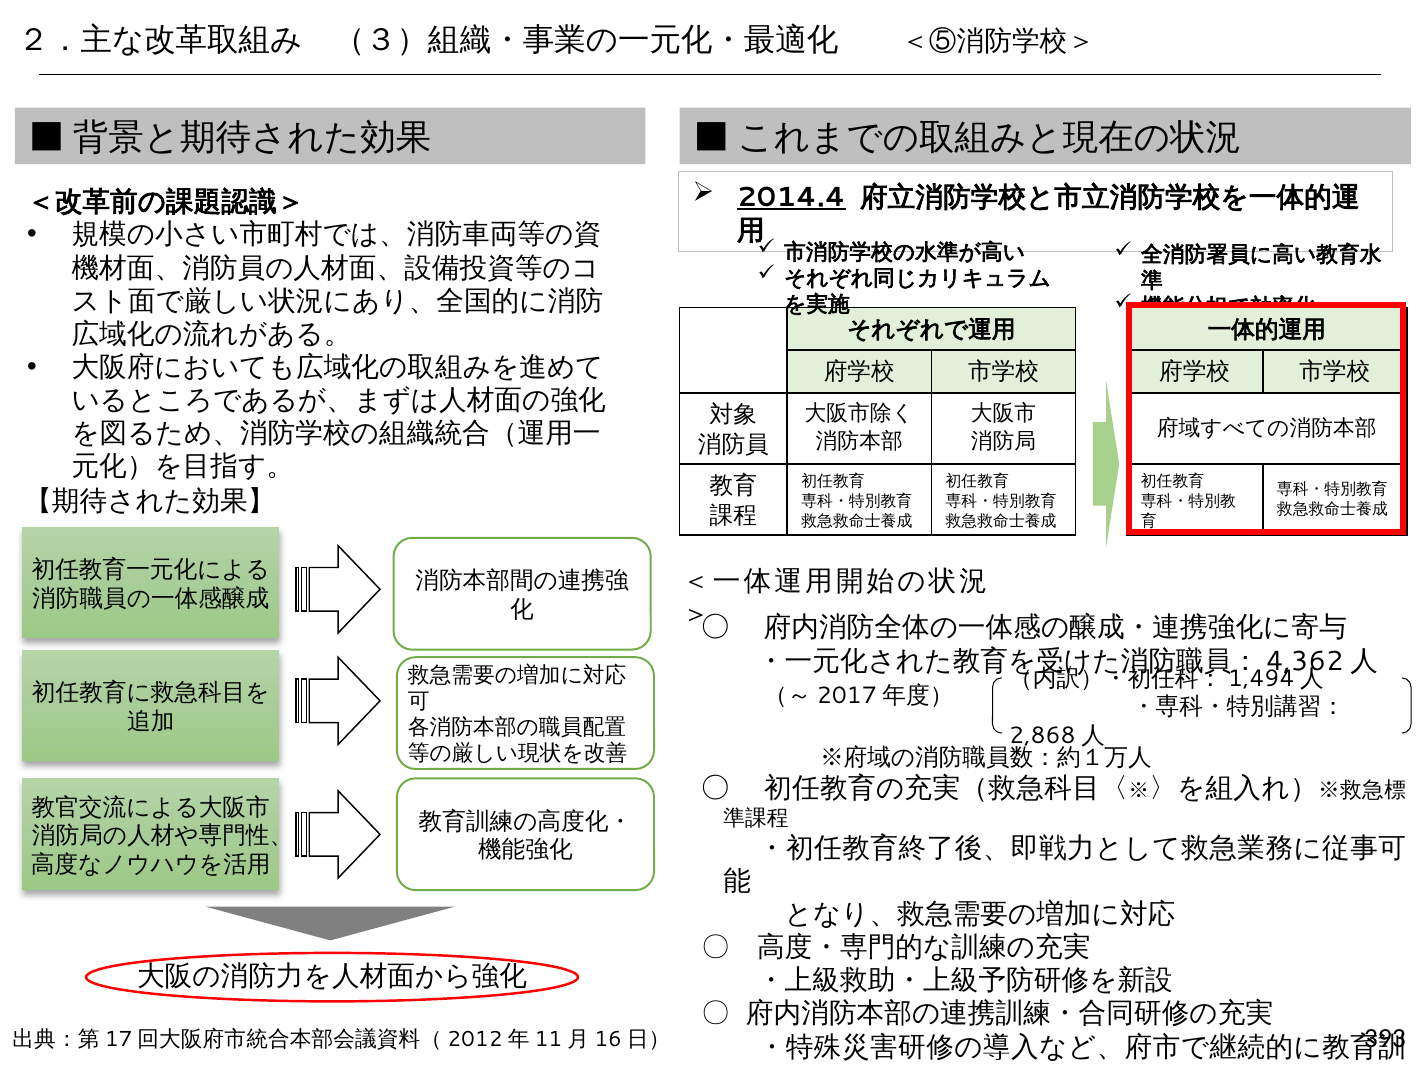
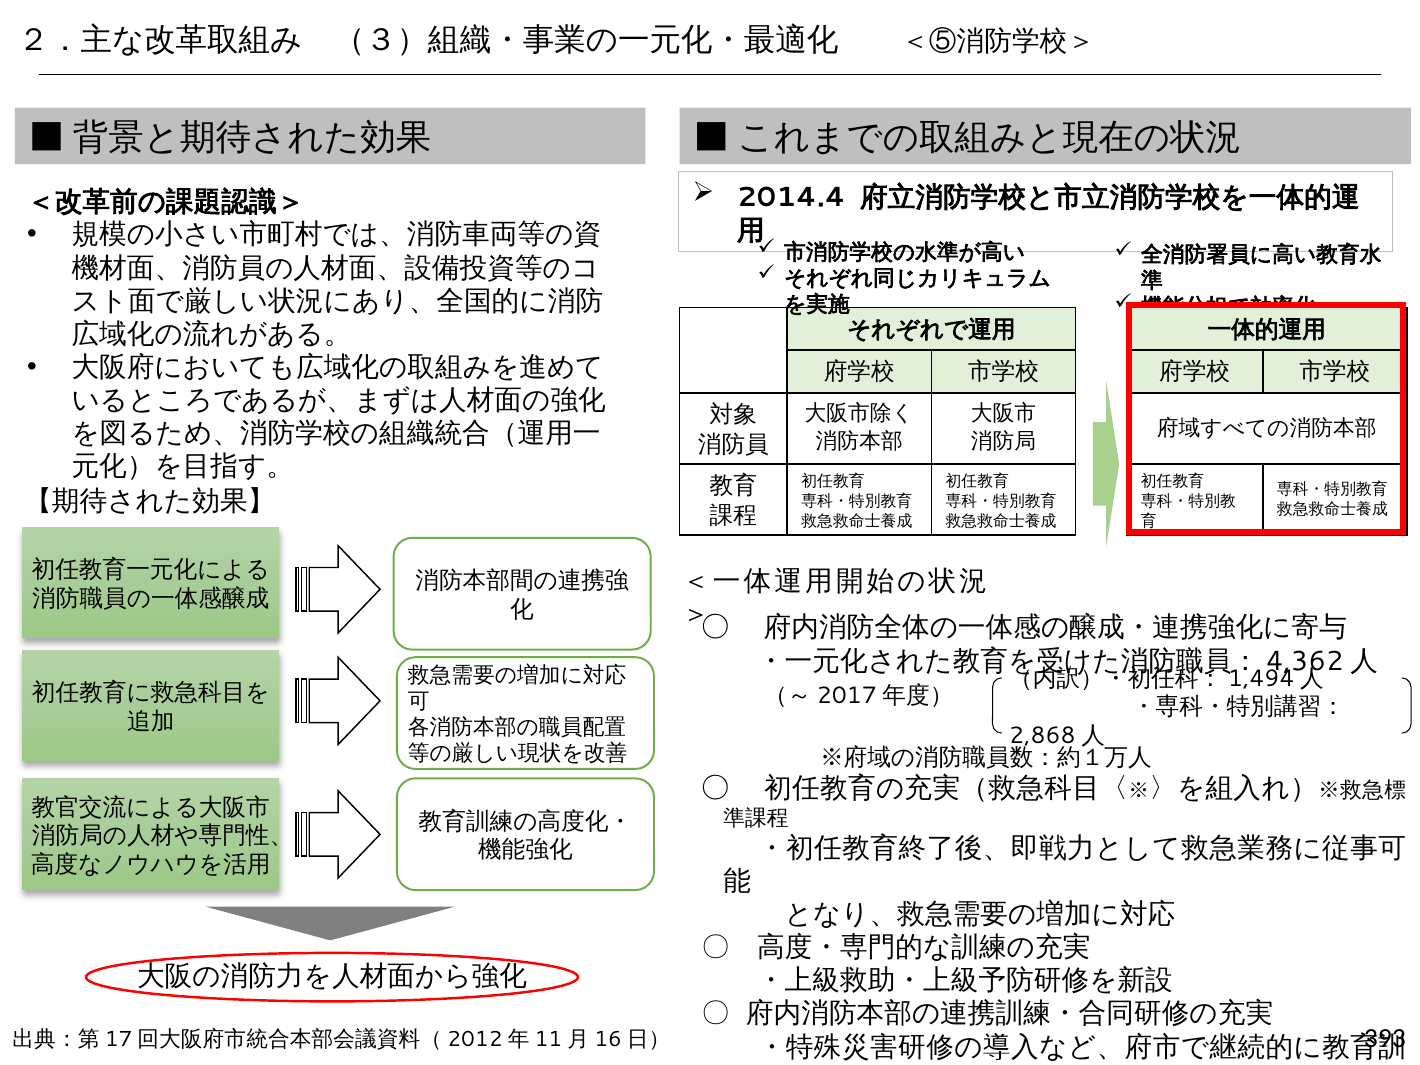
2014.4 underline: present -> none
